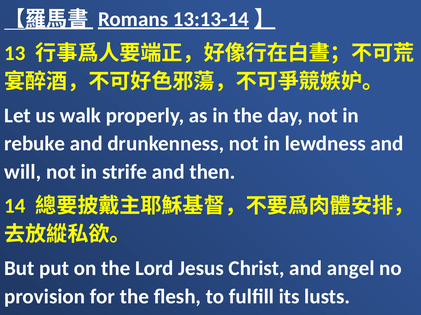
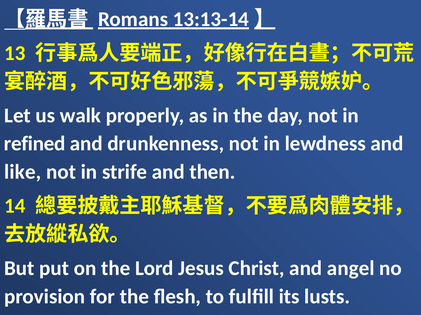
rebuke: rebuke -> refined
will: will -> like
